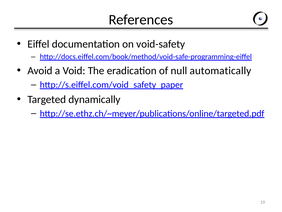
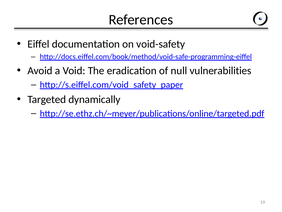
automatically: automatically -> vulnerabilities
